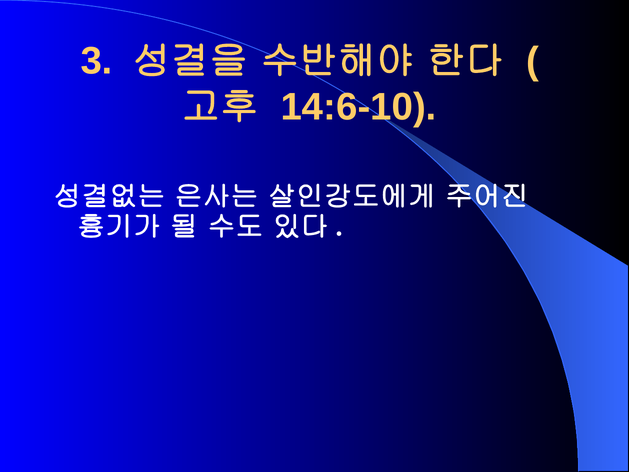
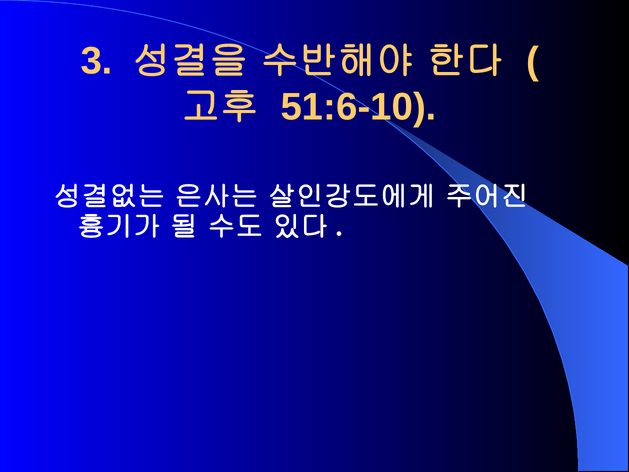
14:6-10: 14:6-10 -> 51:6-10
